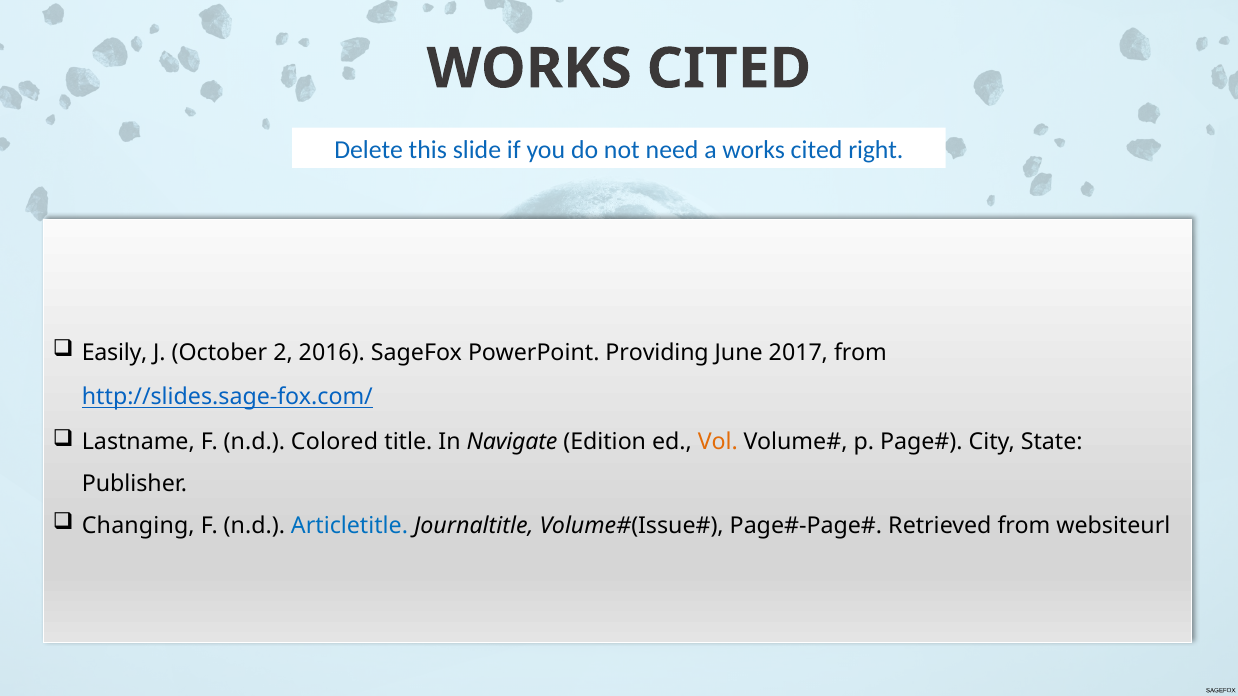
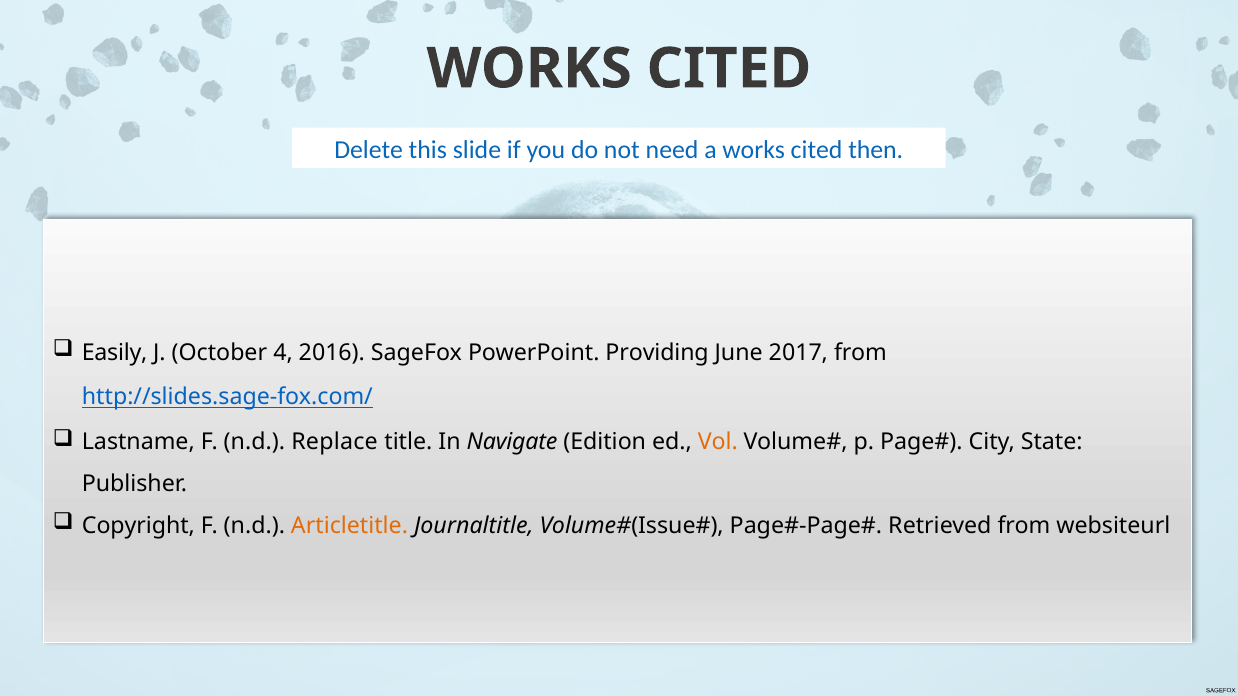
right: right -> then
2: 2 -> 4
Colored: Colored -> Replace
Changing: Changing -> Copyright
Articletitle colour: blue -> orange
